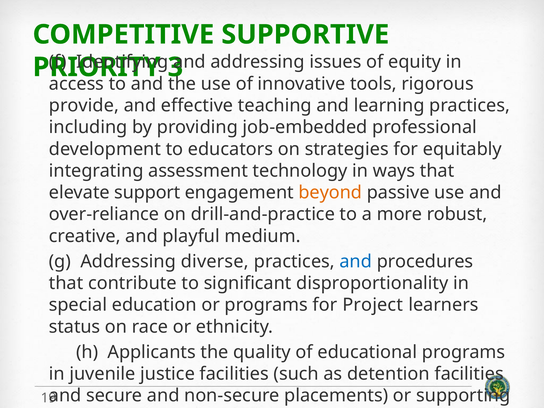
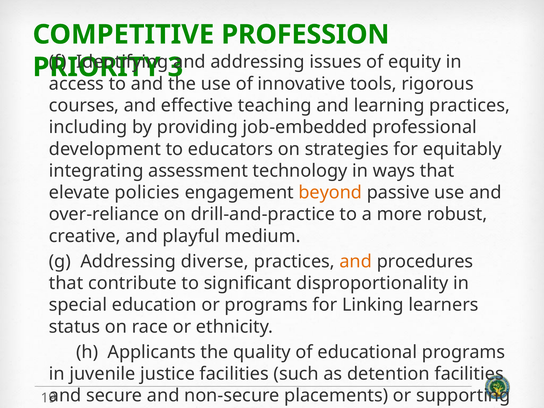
SUPPORTIVE: SUPPORTIVE -> PROFESSION
provide: provide -> courses
support: support -> policies
and at (356, 261) colour: blue -> orange
for Project: Project -> Linking
